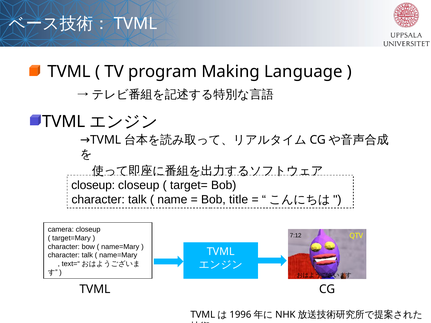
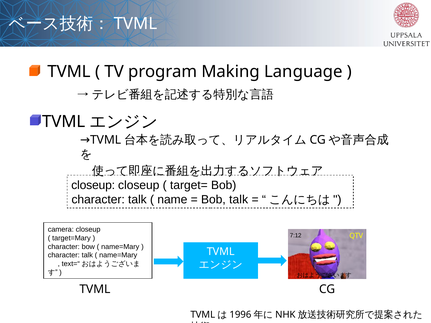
Bob title: title -> talk
